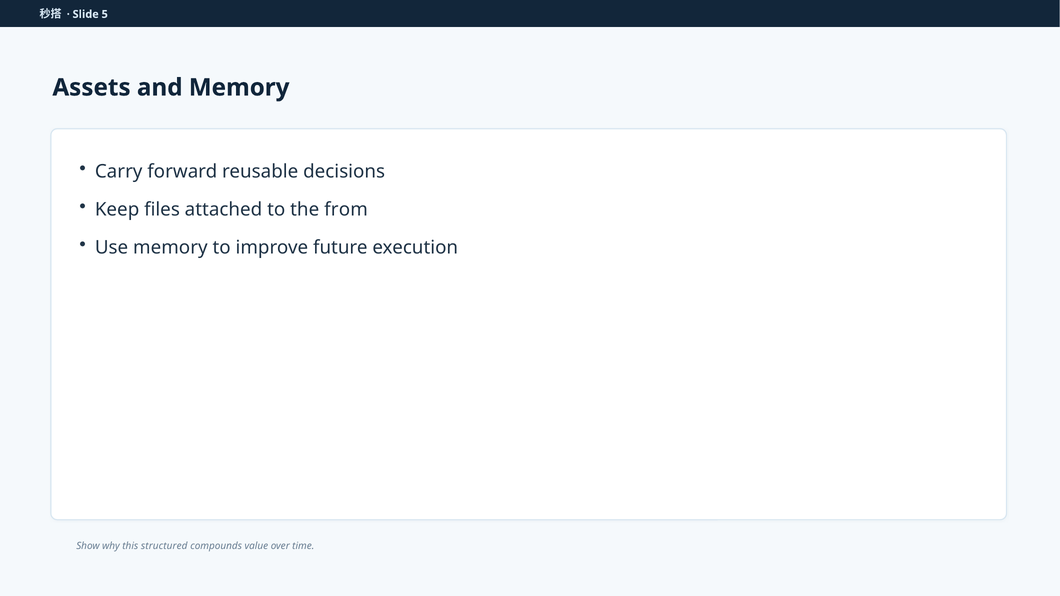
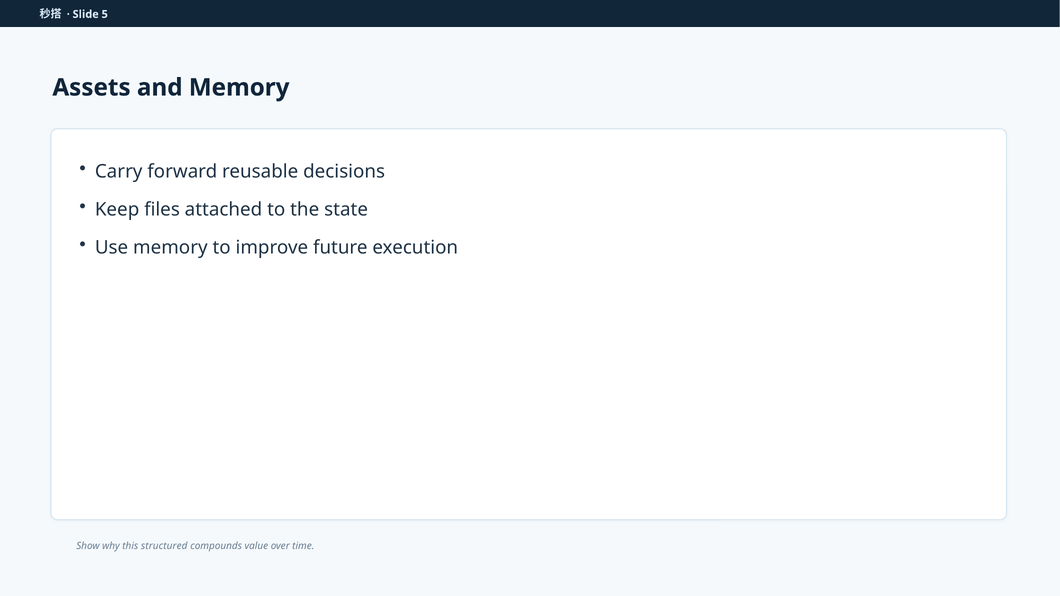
from: from -> state
